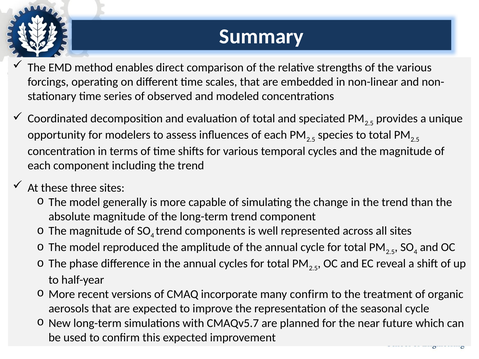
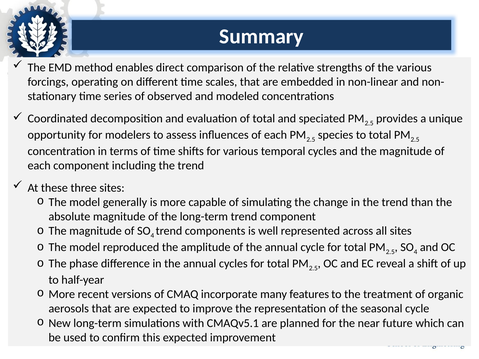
many confirm: confirm -> features
CMAQv5.7: CMAQv5.7 -> CMAQv5.1
